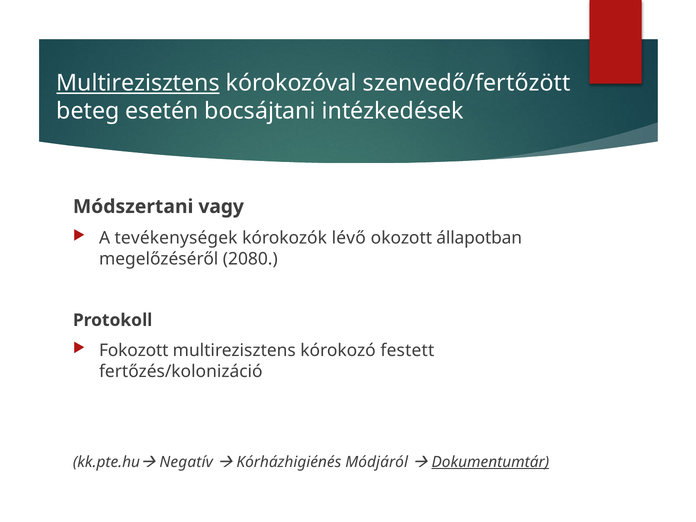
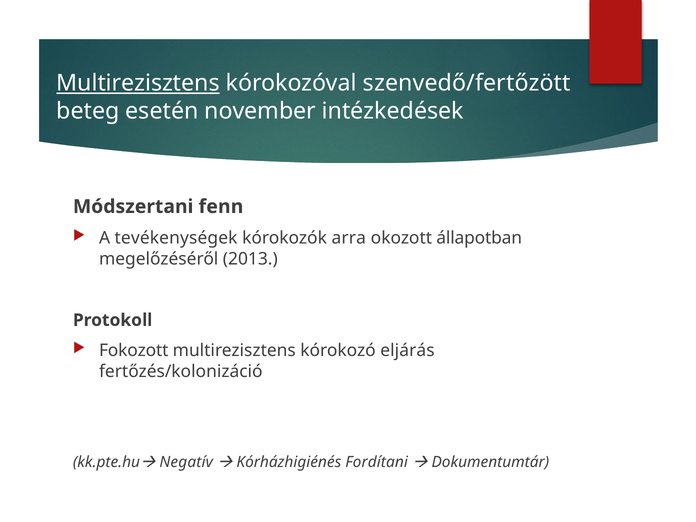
bocsájtani: bocsájtani -> november
vagy: vagy -> fenn
lévő: lévő -> arra
2080: 2080 -> 2013
festett: festett -> eljárás
Módjáról: Módjáról -> Fordítani
Dokumentumtár underline: present -> none
